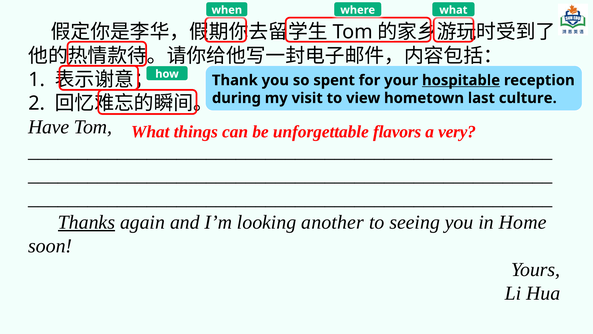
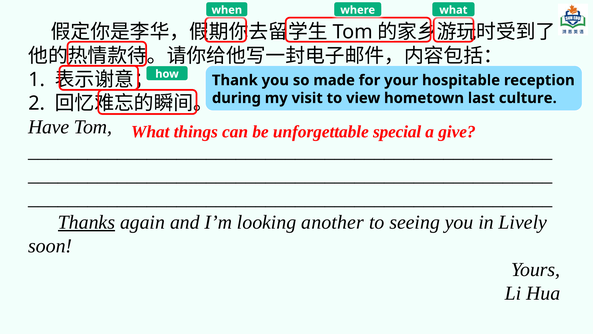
spent: spent -> made
hospitable underline: present -> none
flavors: flavors -> special
very: very -> give
Home: Home -> Lively
